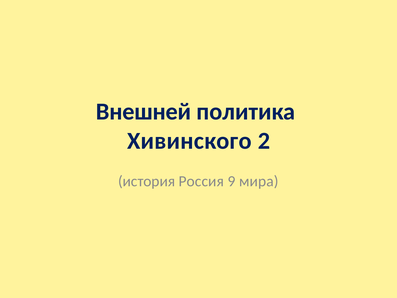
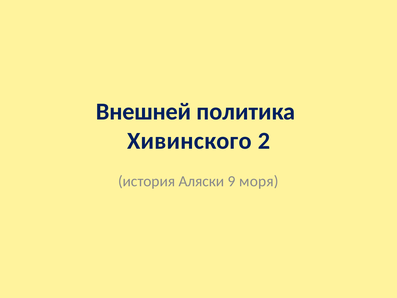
Россия: Россия -> Аляски
мира: мира -> моря
